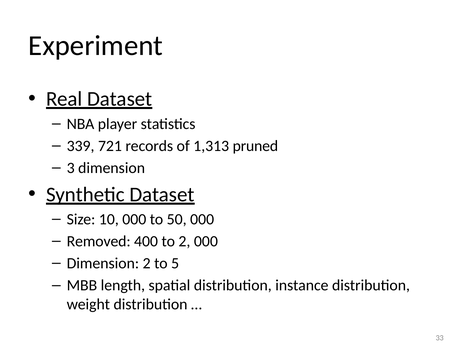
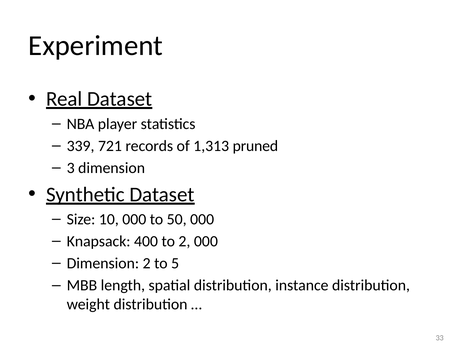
Removed: Removed -> Knapsack
